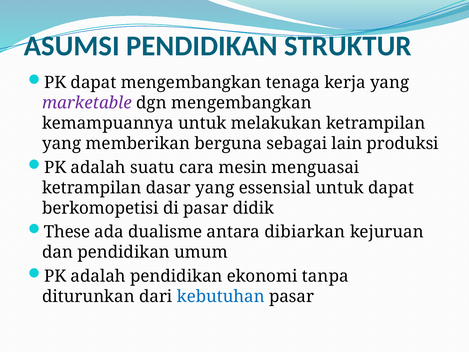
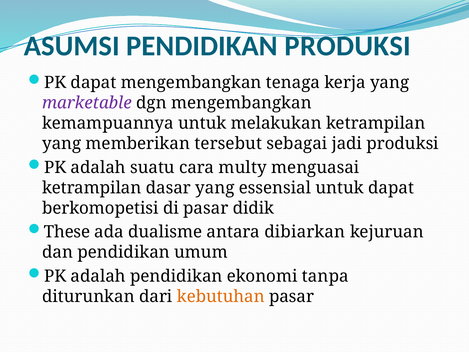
PENDIDIKAN STRUKTUR: STRUKTUR -> PRODUKSI
berguna: berguna -> tersebut
lain: lain -> jadi
mesin: mesin -> multy
kebutuhan colour: blue -> orange
